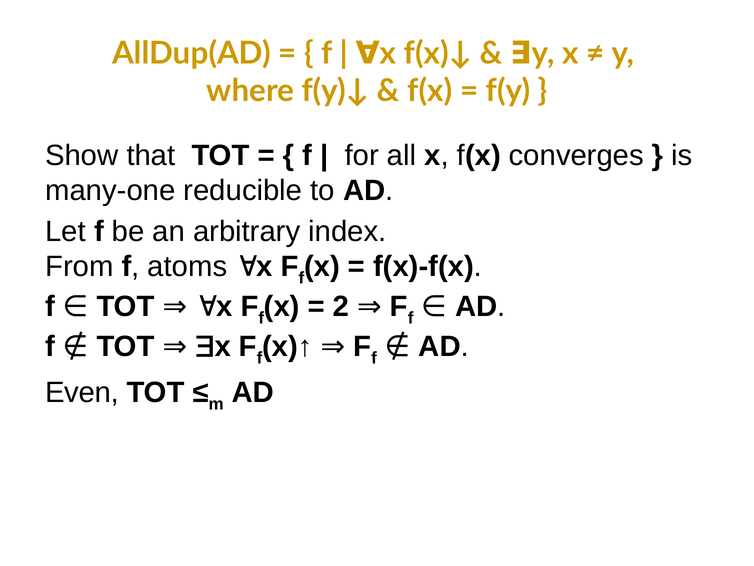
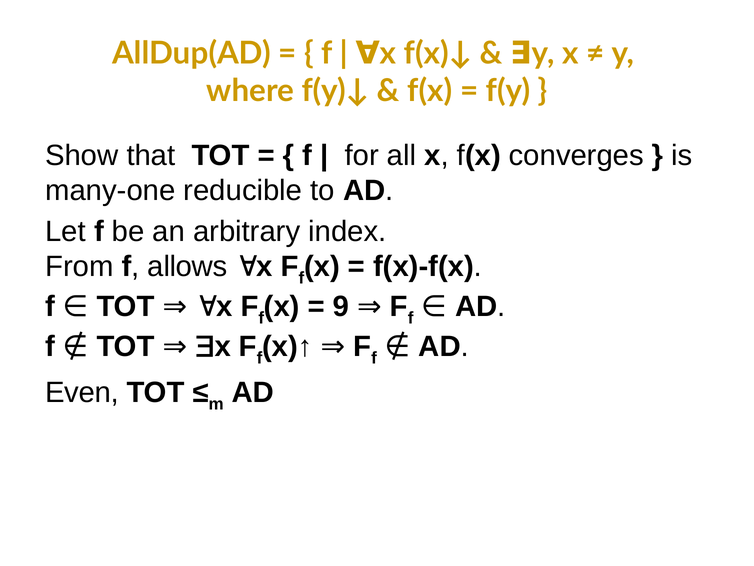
atoms: atoms -> allows
2: 2 -> 9
